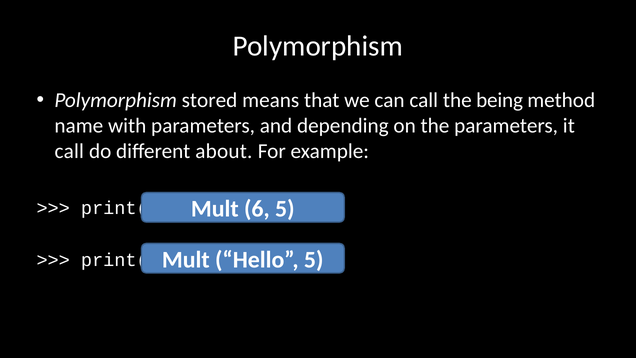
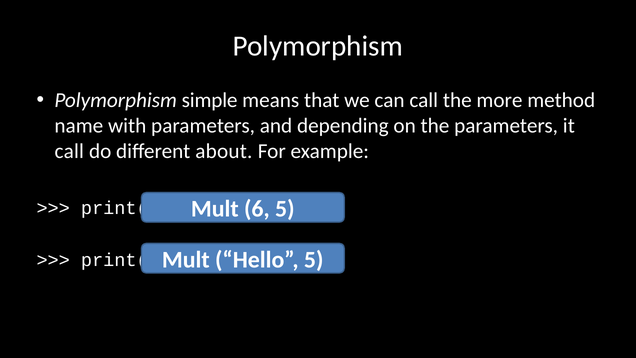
stored: stored -> simple
being: being -> more
